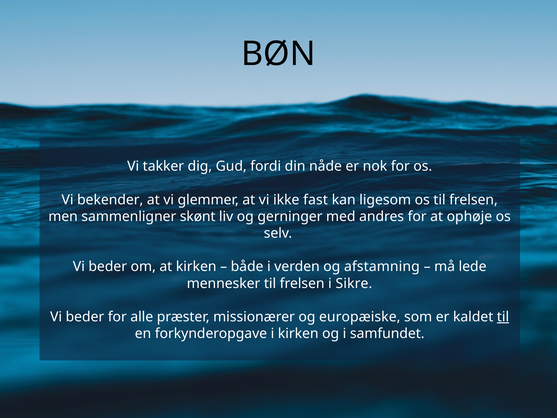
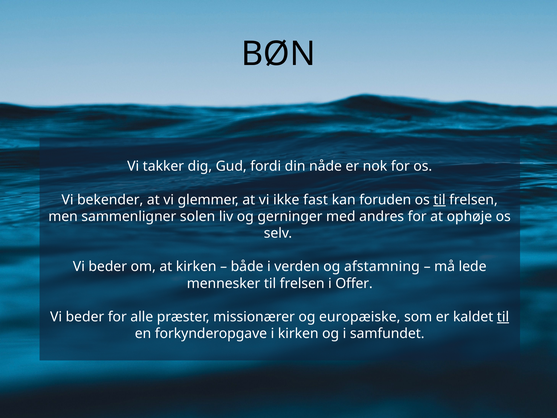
ligesom: ligesom -> foruden
til at (439, 200) underline: none -> present
skønt: skønt -> solen
Sikre: Sikre -> Offer
